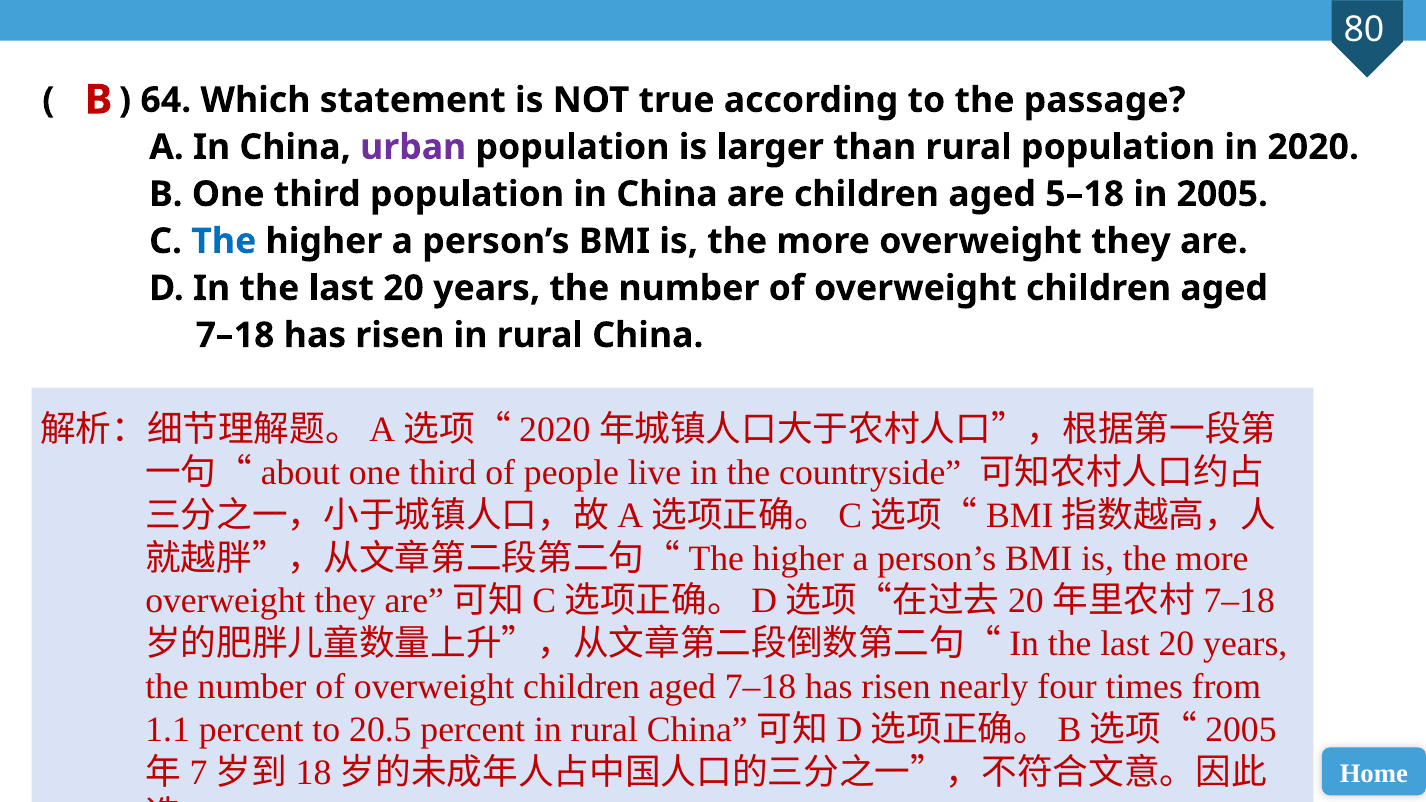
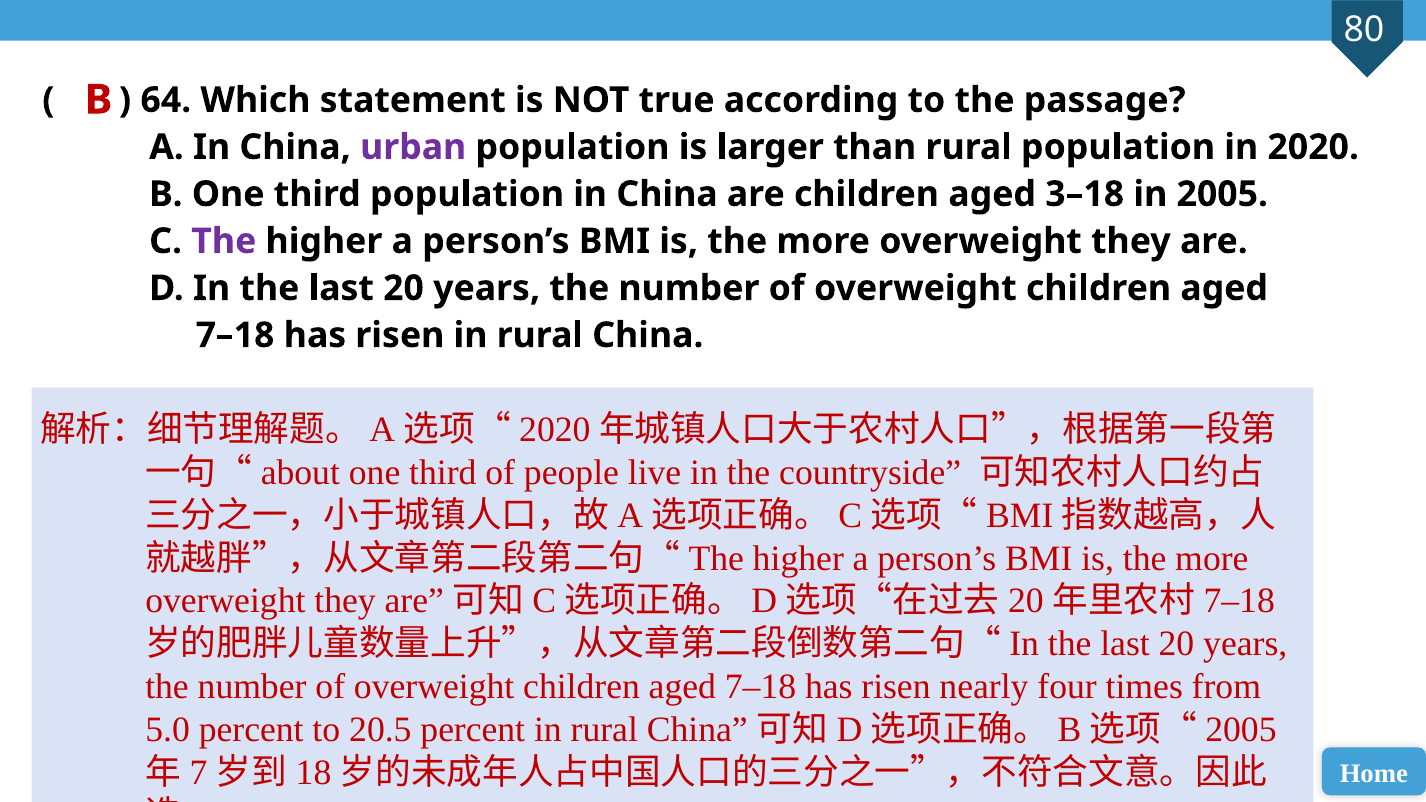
5–18: 5–18 -> 3–18
The at (224, 241) colour: blue -> purple
1.1: 1.1 -> 5.0
